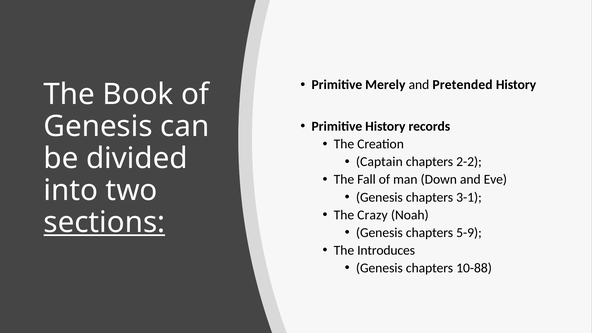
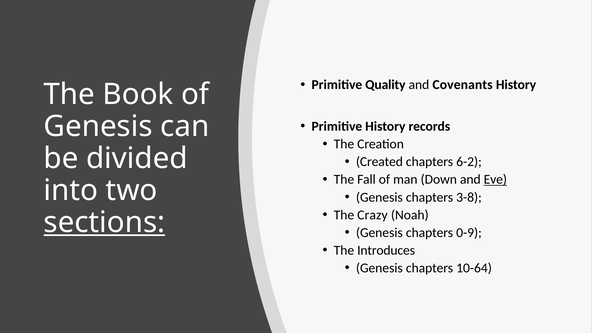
Merely: Merely -> Quality
Pretended: Pretended -> Covenants
Captain: Captain -> Created
2-2: 2-2 -> 6-2
Eve underline: none -> present
3-1: 3-1 -> 3-8
5-9: 5-9 -> 0-9
10-88: 10-88 -> 10-64
